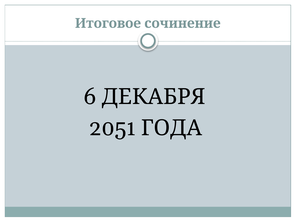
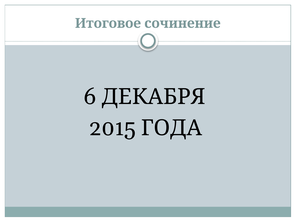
2051: 2051 -> 2015
